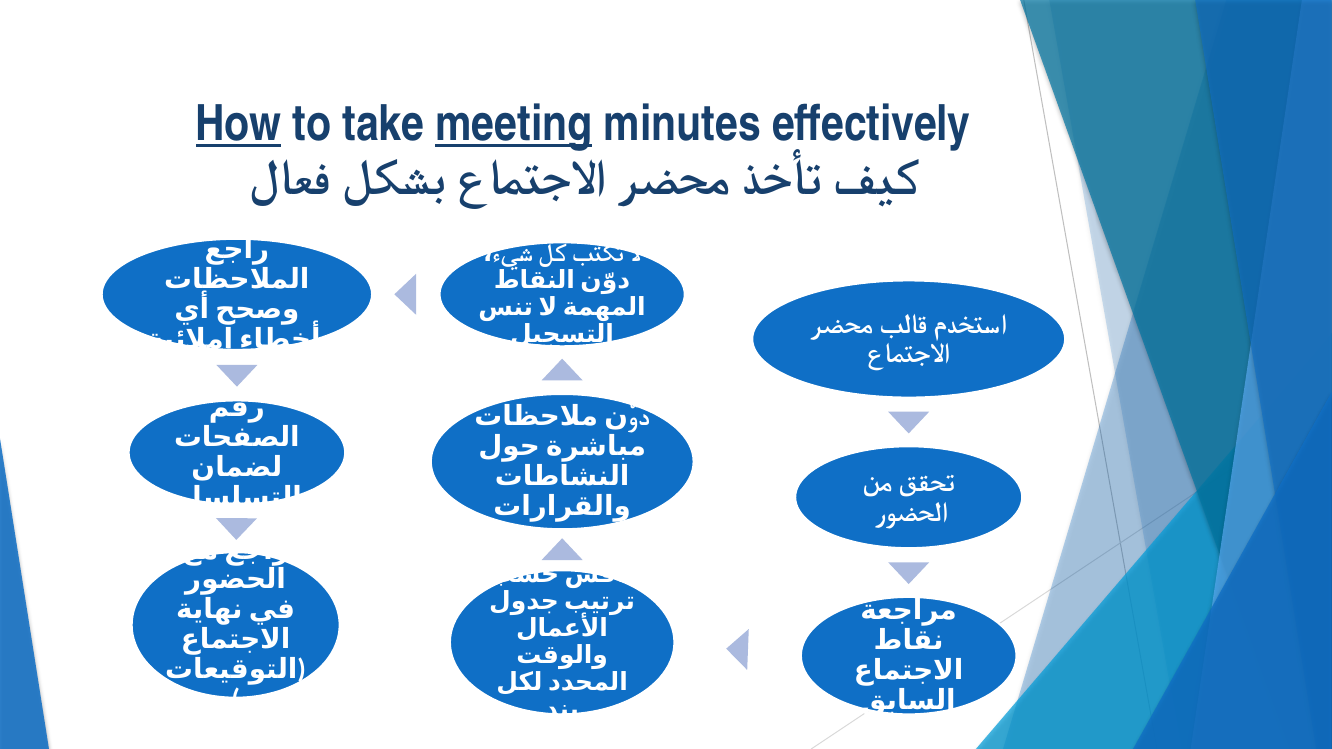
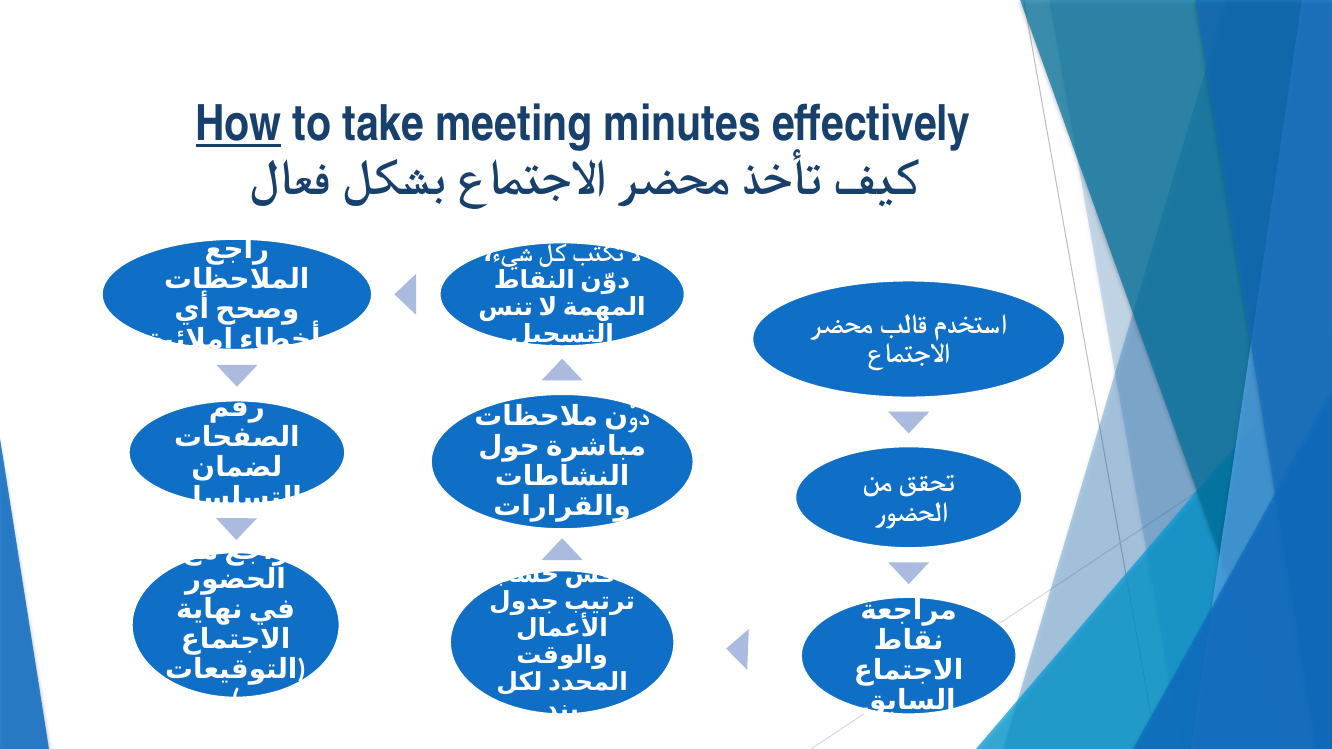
meeting underline: present -> none
